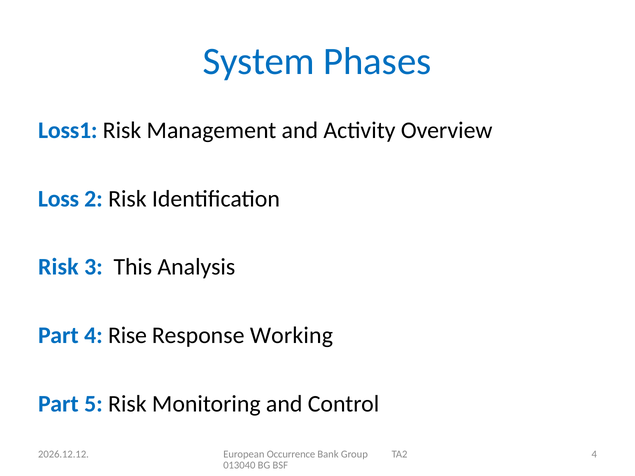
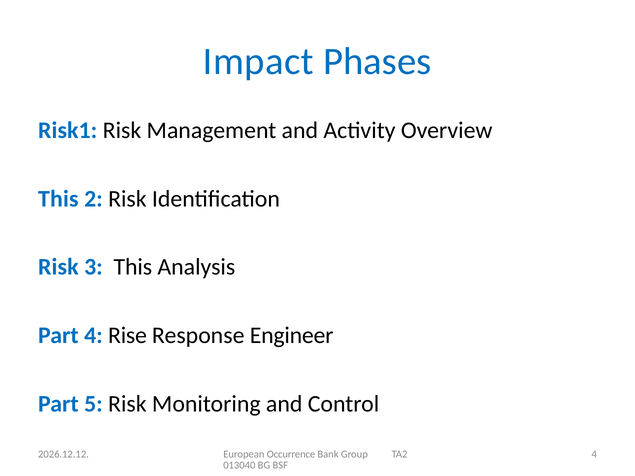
System: System -> Impact
Loss1: Loss1 -> Risk1
Loss at (59, 199): Loss -> This
Working: Working -> Engineer
